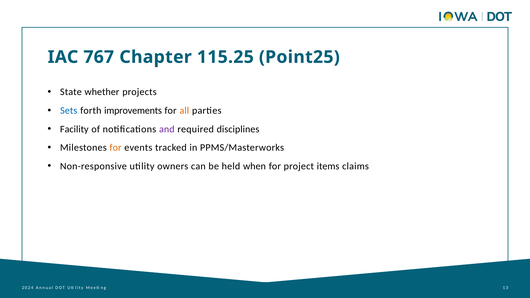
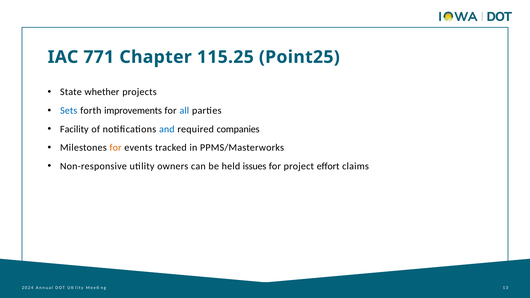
767: 767 -> 771
all colour: orange -> blue
and colour: purple -> blue
disciplines: disciplines -> companies
when: when -> issues
items: items -> effort
